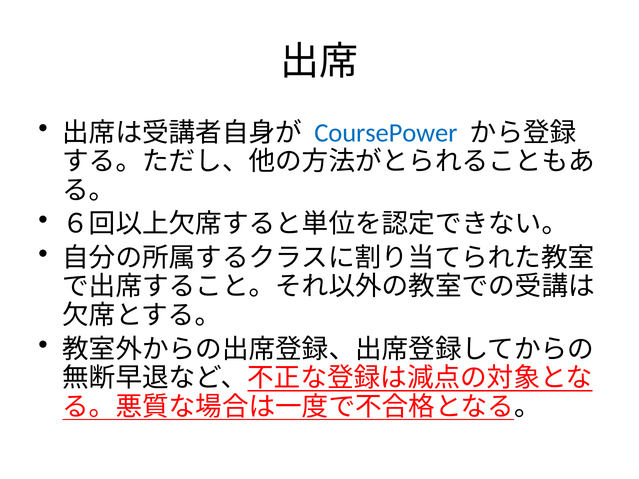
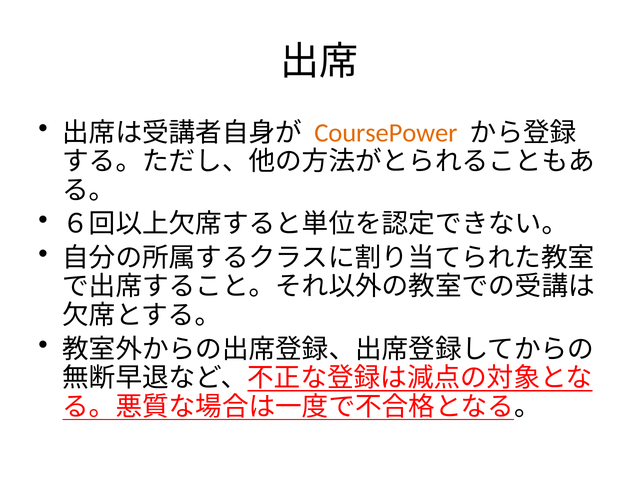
CoursePower colour: blue -> orange
